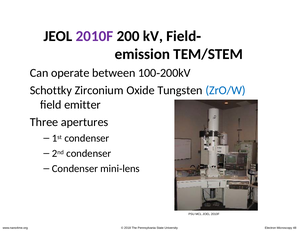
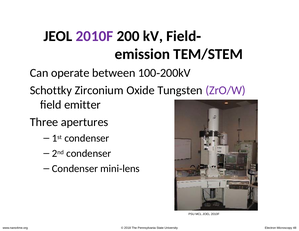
ZrO/W colour: blue -> purple
